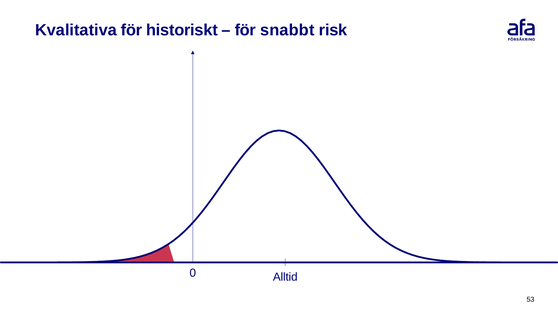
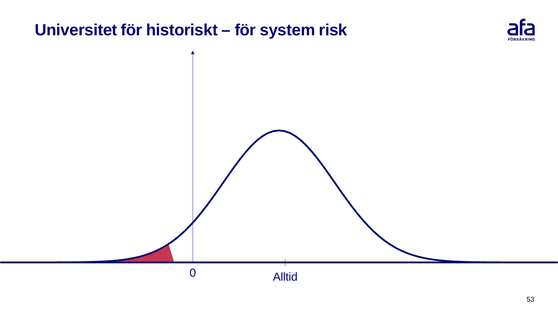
Kvalitativa: Kvalitativa -> Universitet
snabbt: snabbt -> system
